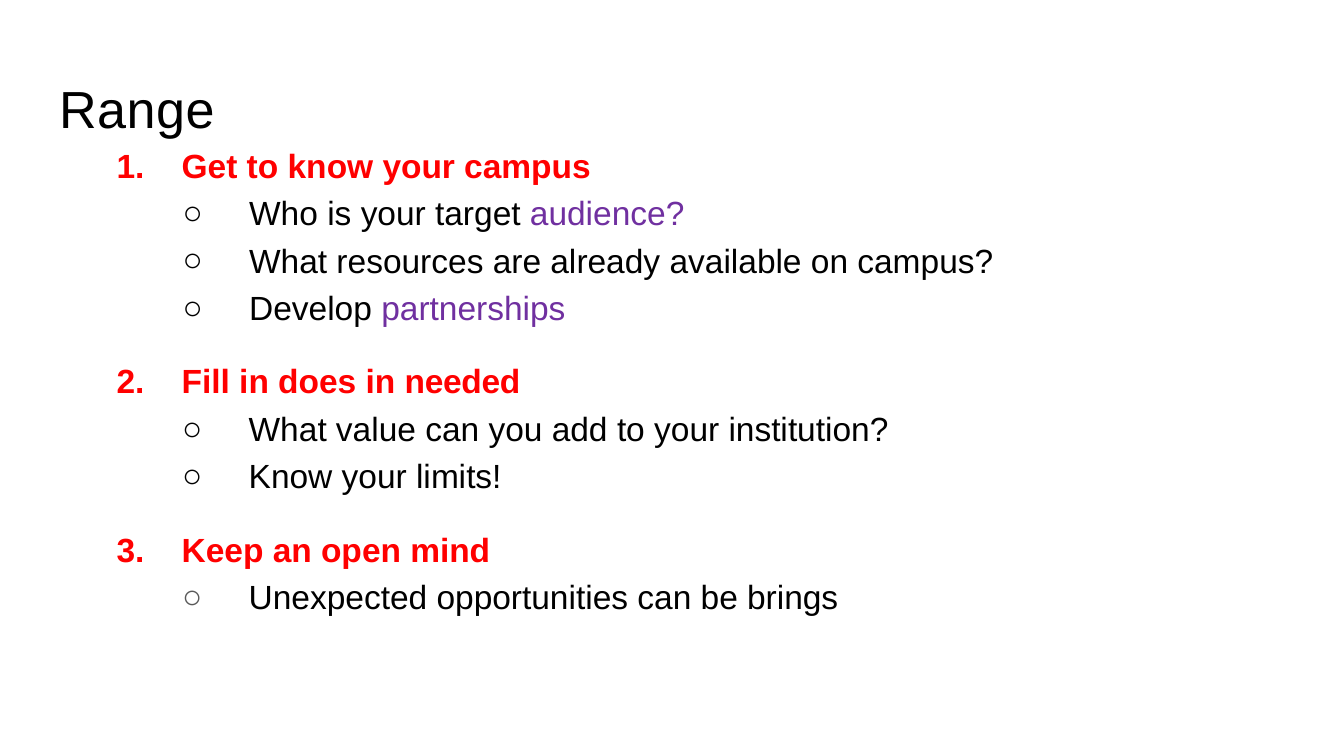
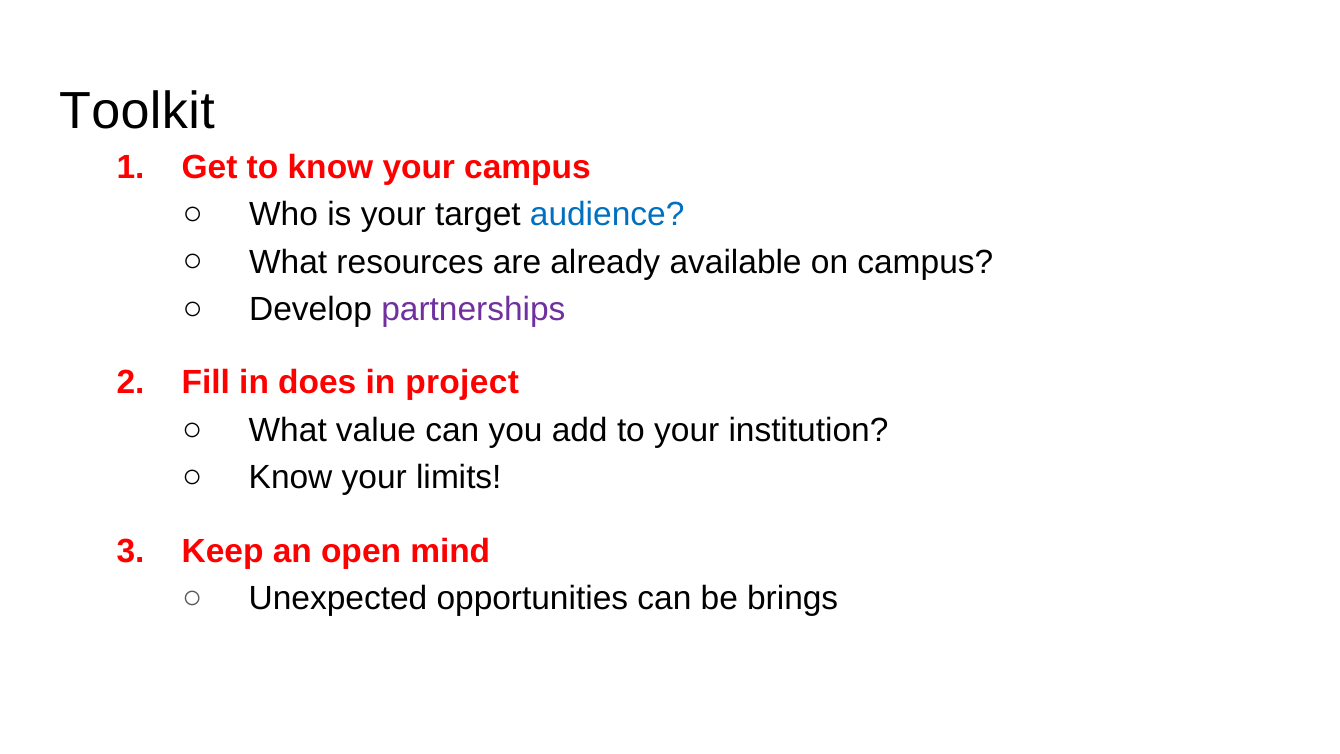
Range: Range -> Toolkit
audience colour: purple -> blue
needed: needed -> project
